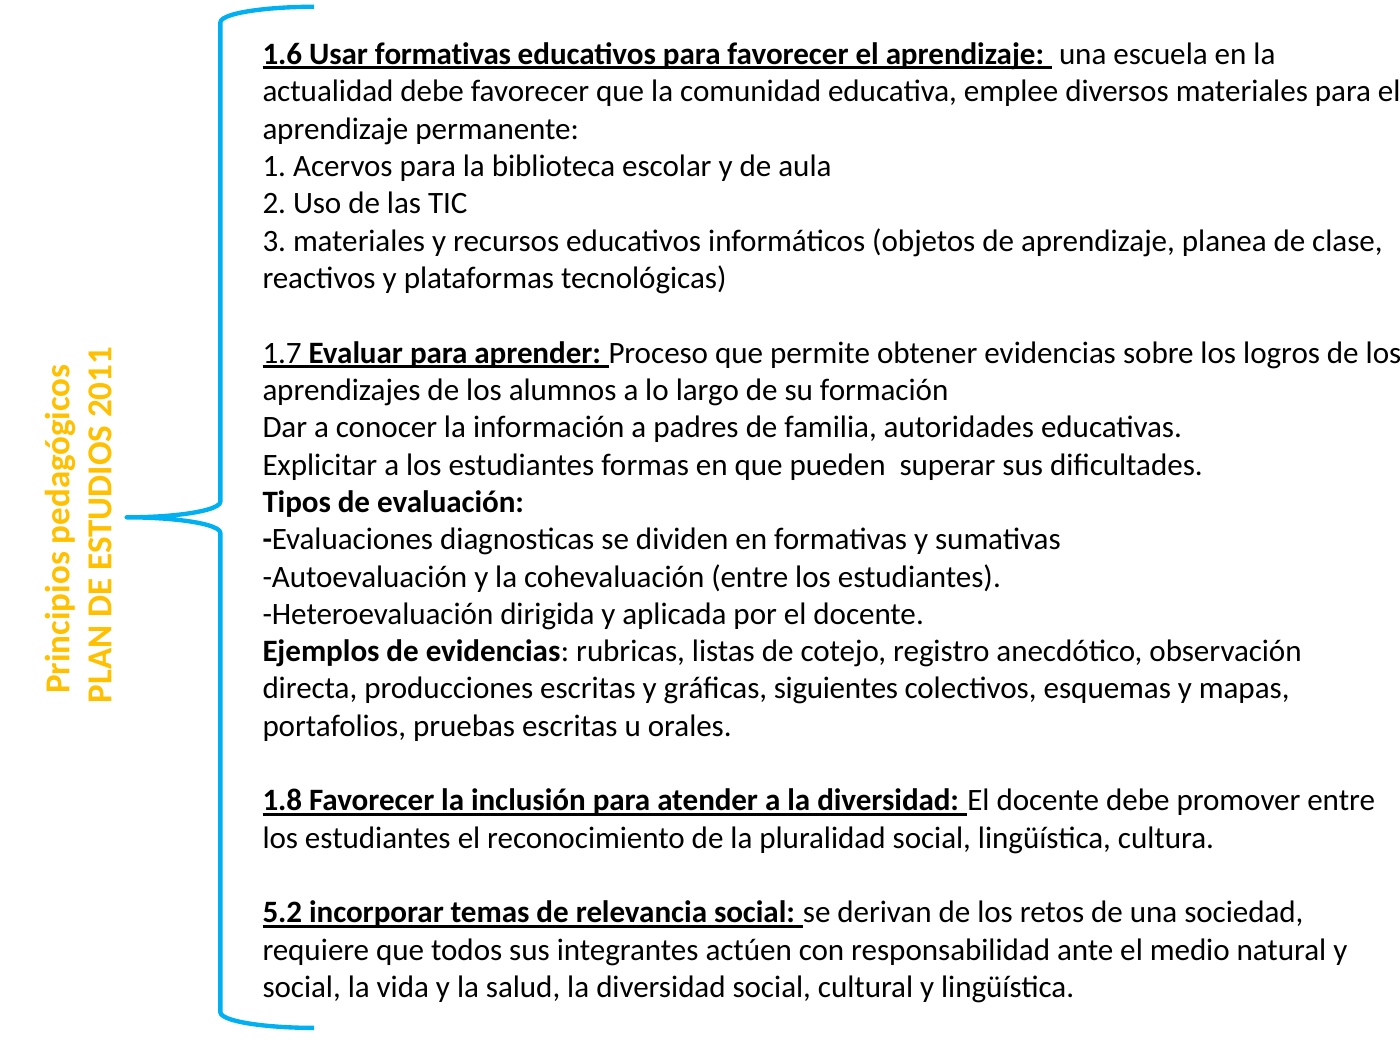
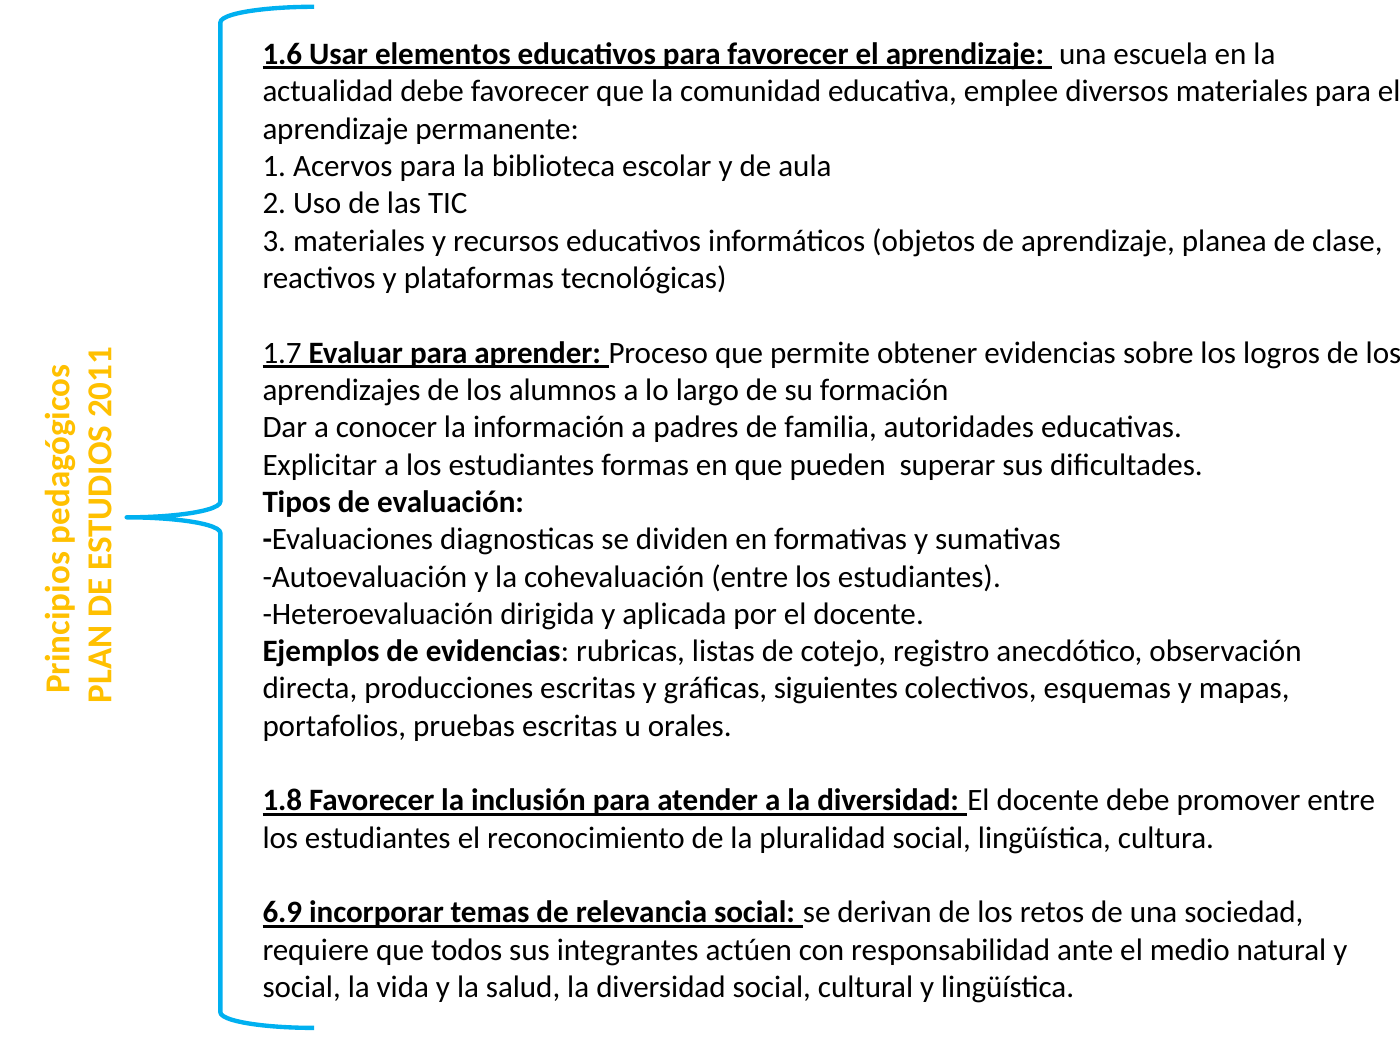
Usar formativas: formativas -> elementos
5.2: 5.2 -> 6.9
